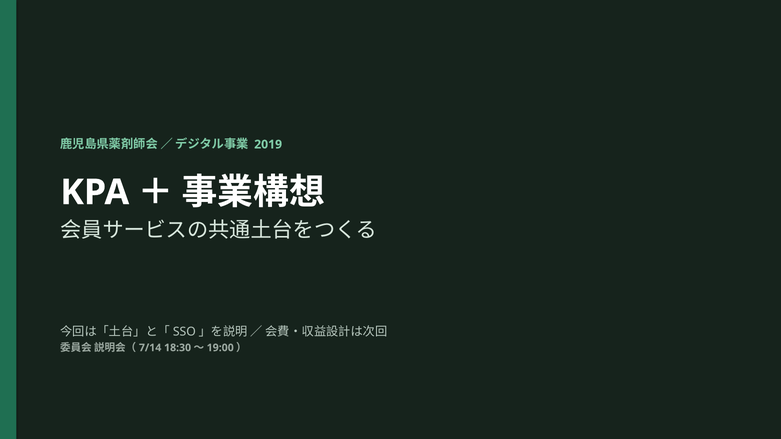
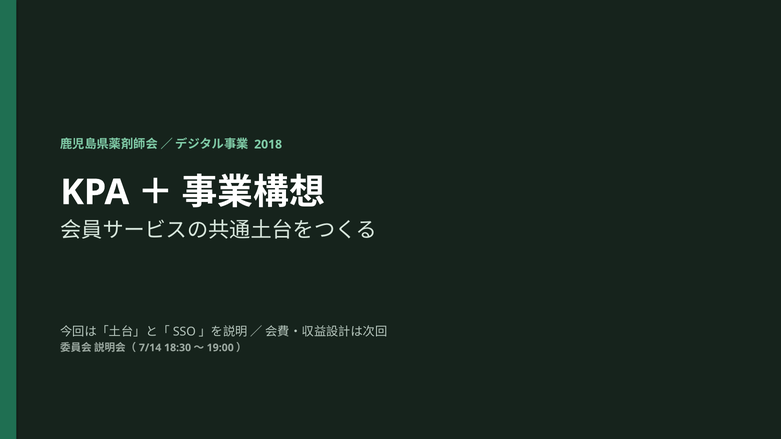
2019: 2019 -> 2018
